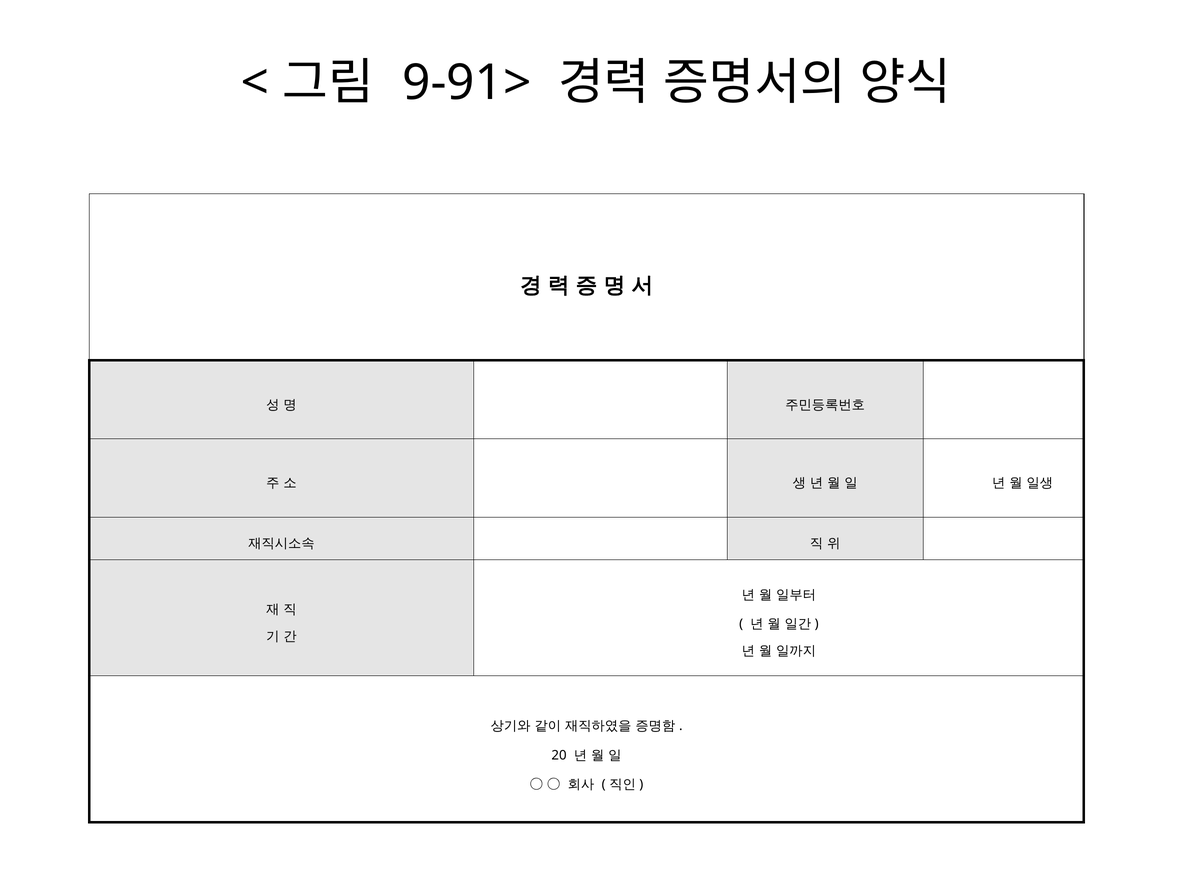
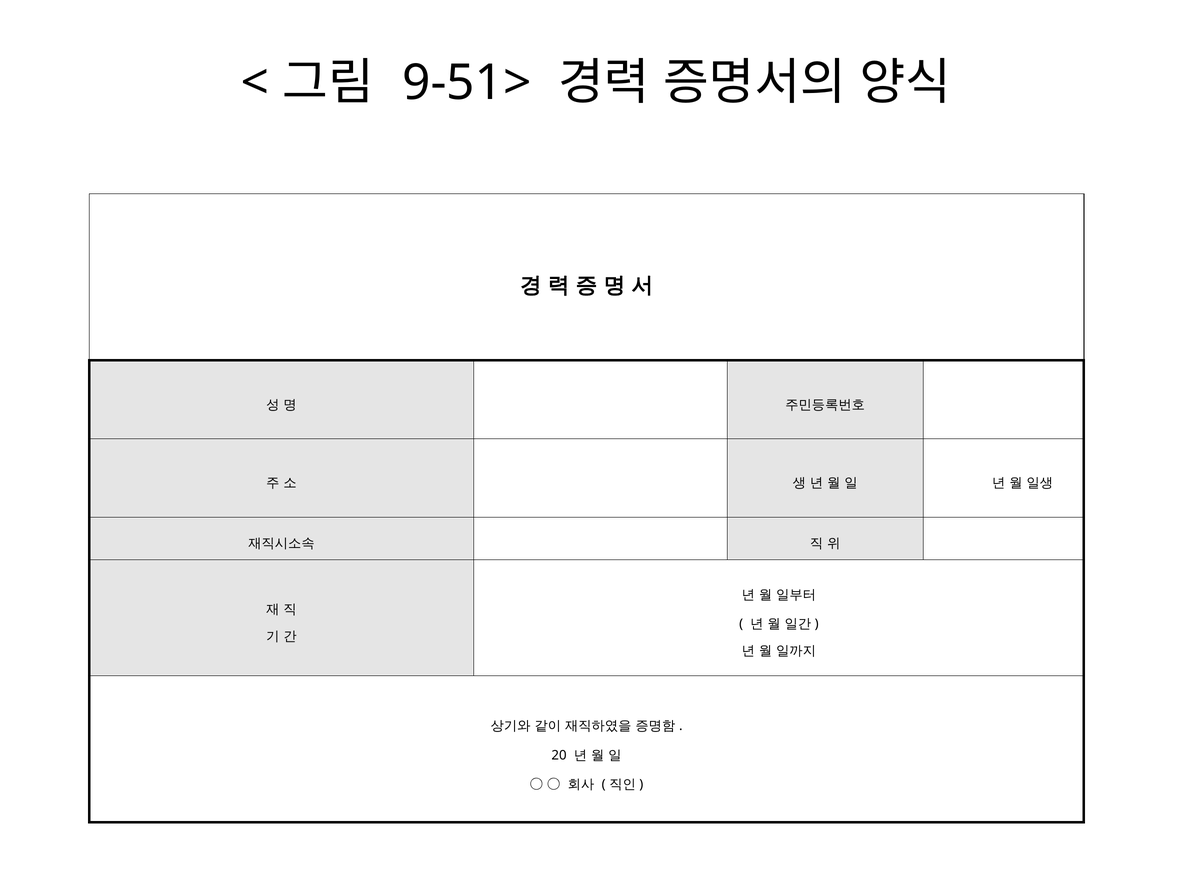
9-91>: 9-91> -> 9-51>
